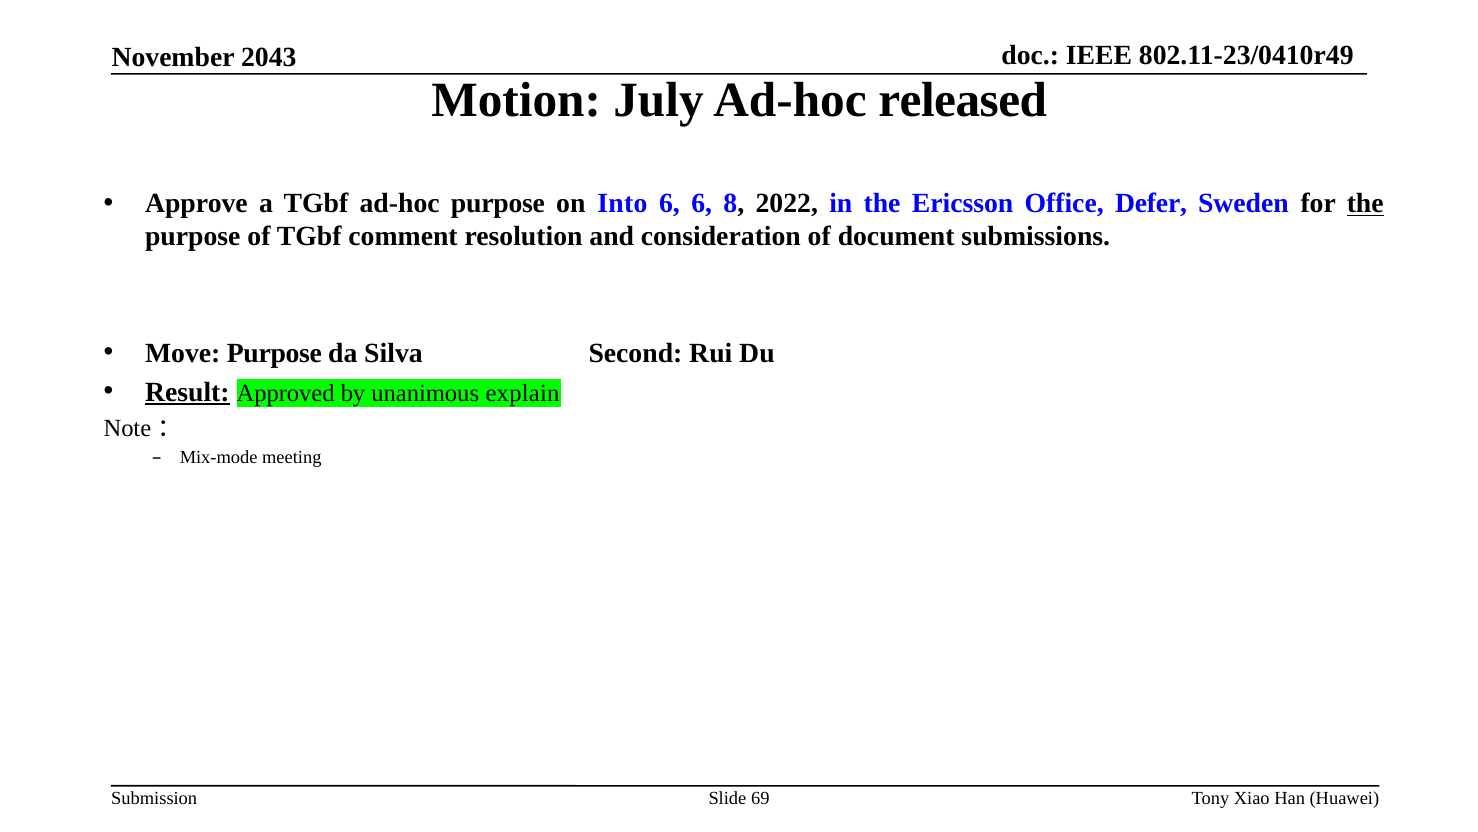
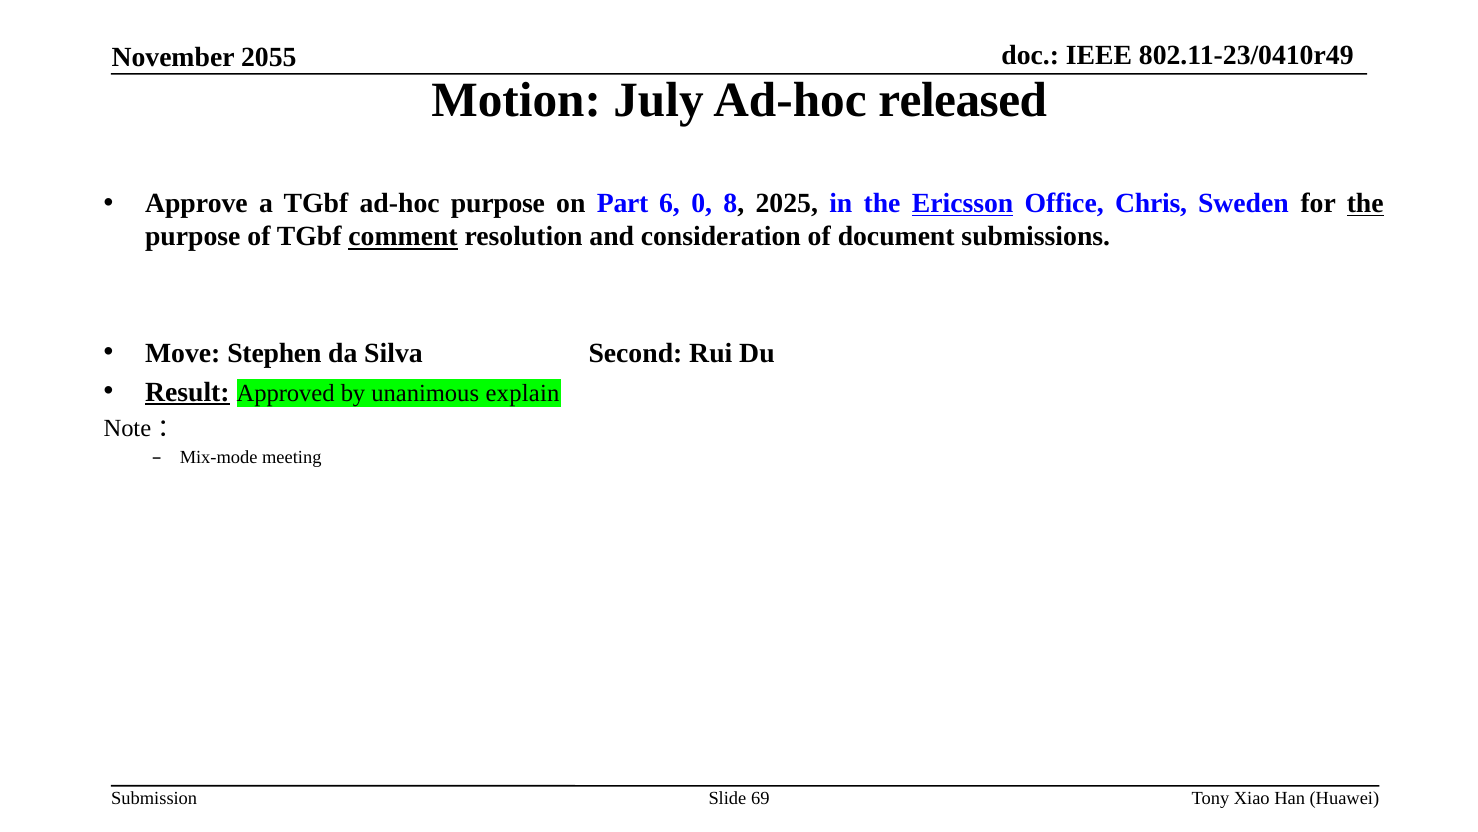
2043: 2043 -> 2055
Into: Into -> Part
6 6: 6 -> 0
2022: 2022 -> 2025
Ericsson underline: none -> present
Defer: Defer -> Chris
comment underline: none -> present
Move Purpose: Purpose -> Stephen
